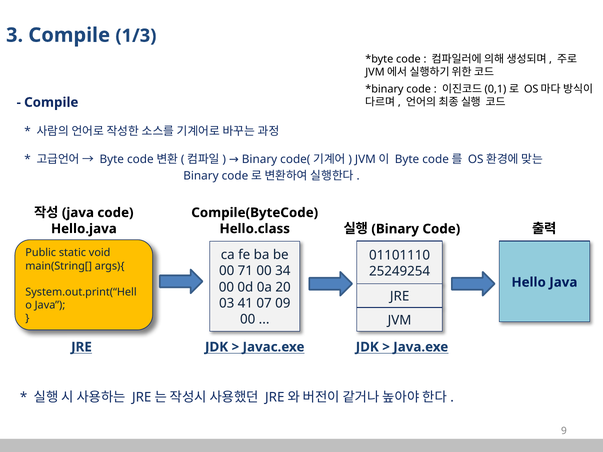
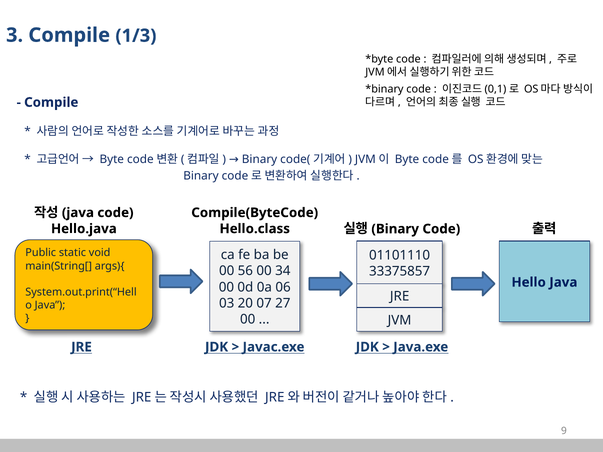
71: 71 -> 56
25249254: 25249254 -> 33375857
20: 20 -> 06
41: 41 -> 20
09: 09 -> 27
